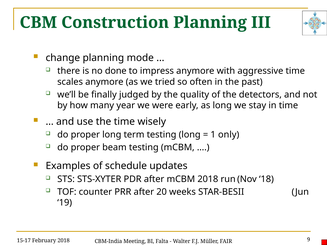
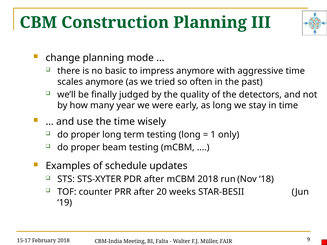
done: done -> basic
